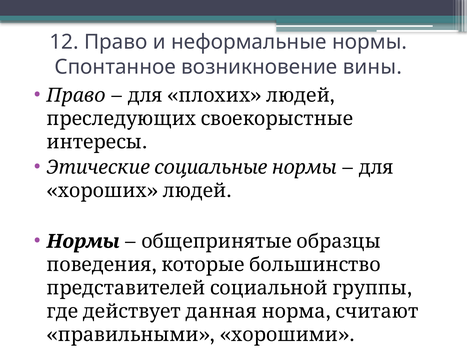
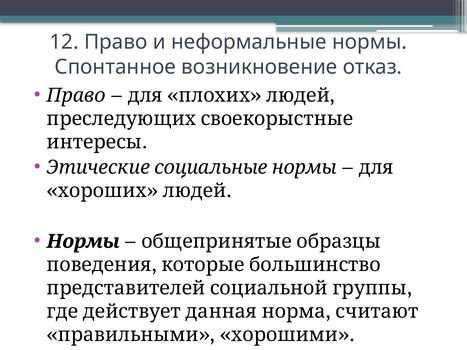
вины: вины -> отказ
